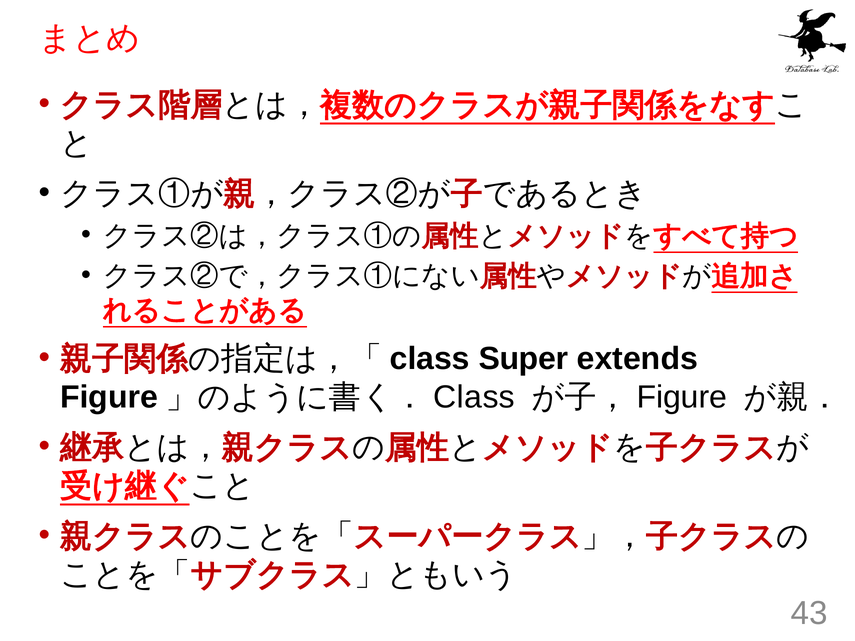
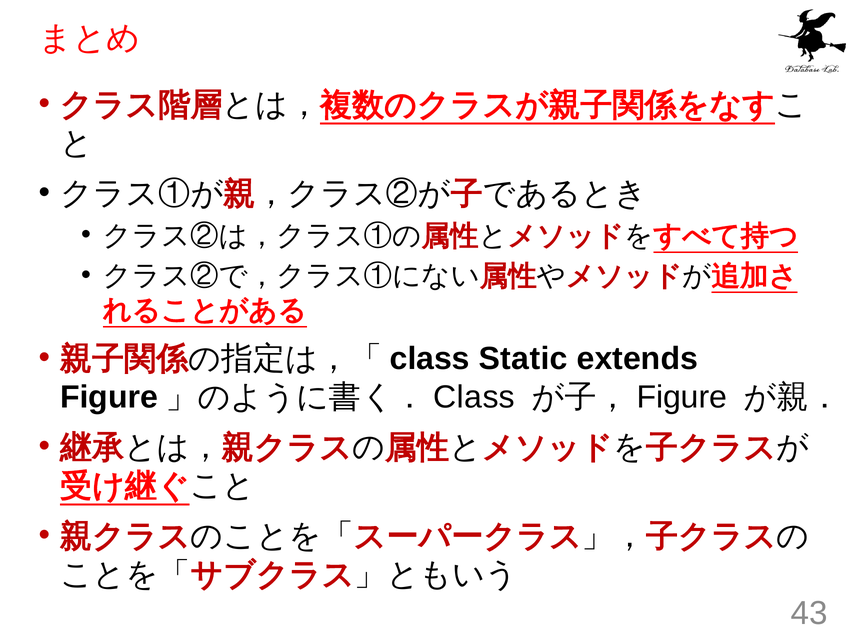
Super: Super -> Static
